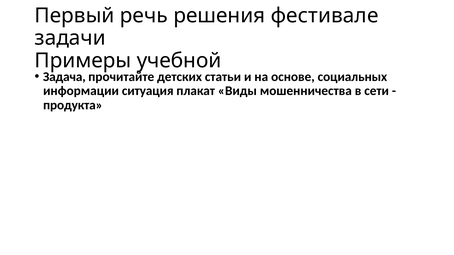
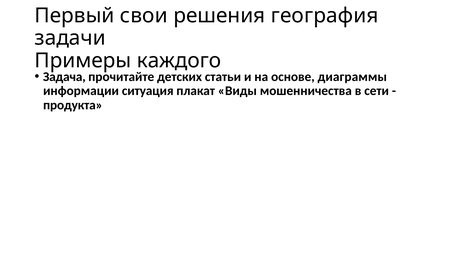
речь: речь -> свои
фестивале: фестивале -> география
учебной: учебной -> каждого
социальных: социальных -> диаграммы
